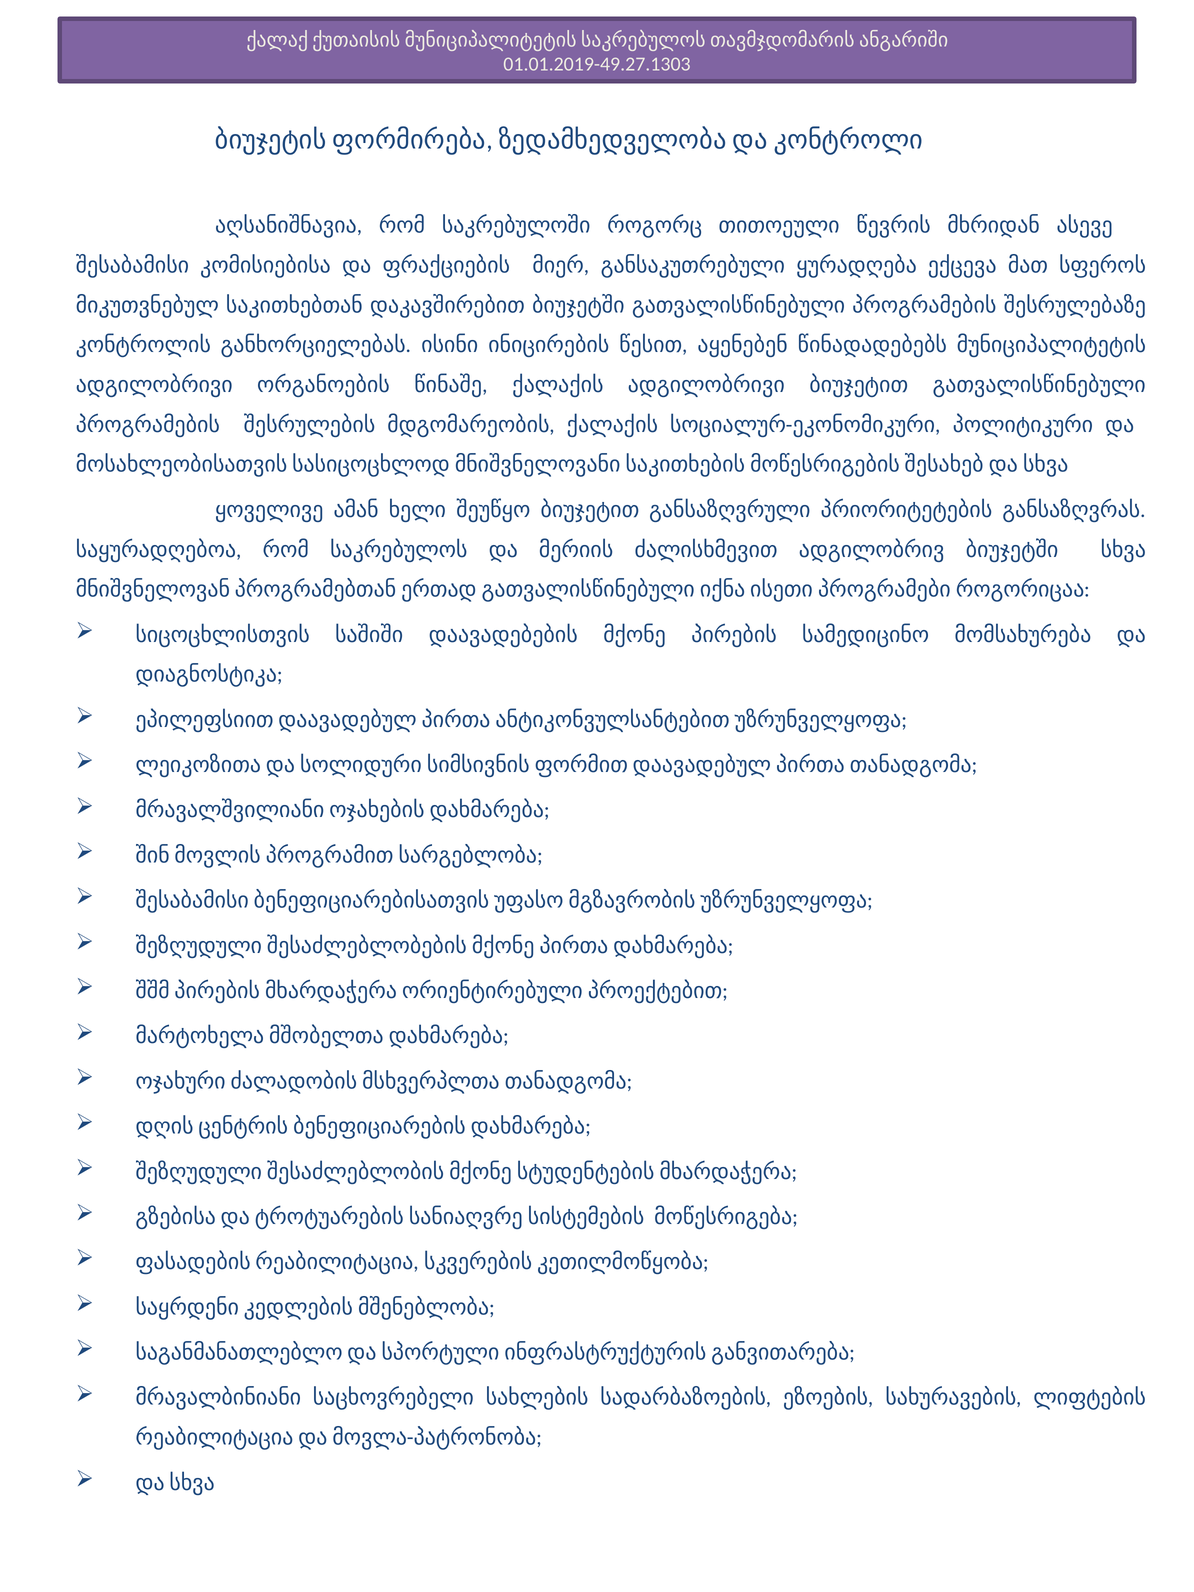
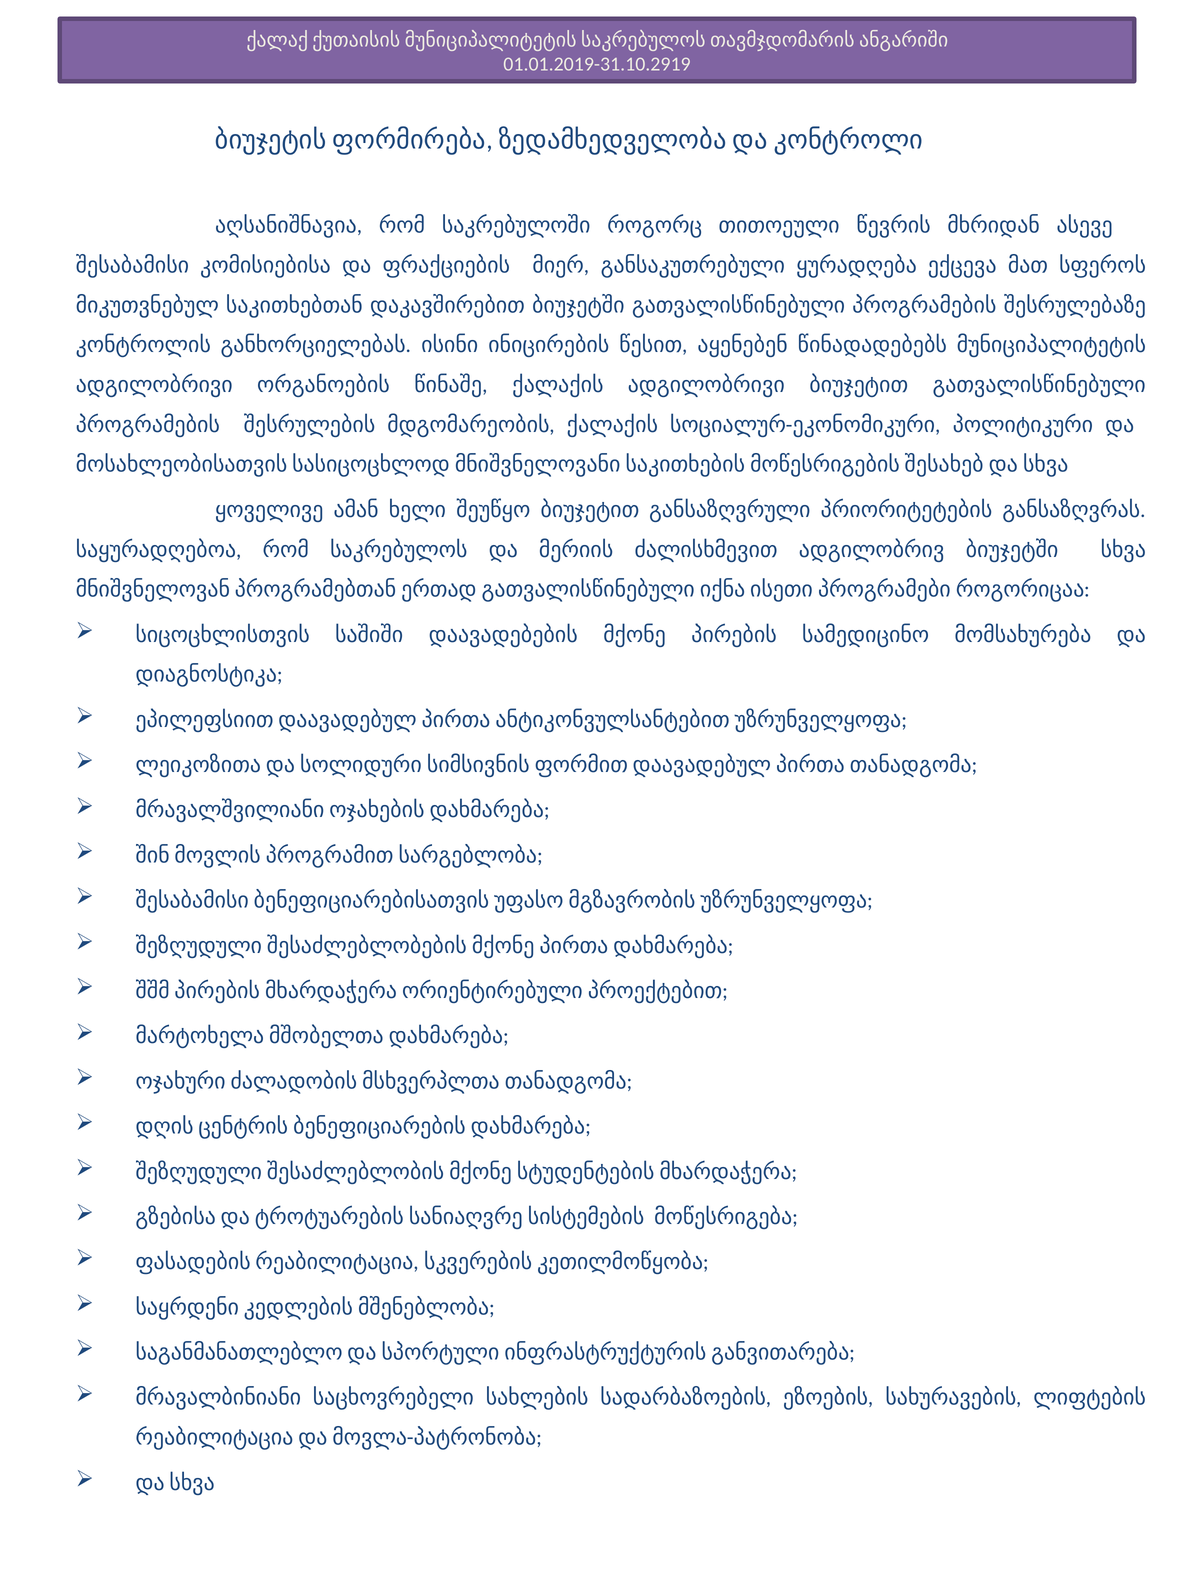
01.01.2019-49.27.1303: 01.01.2019-49.27.1303 -> 01.01.2019-31.10.2919
